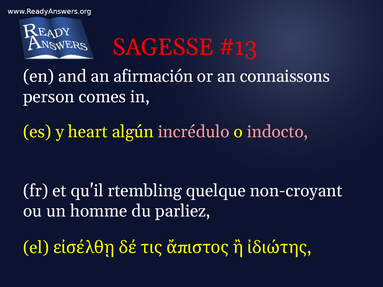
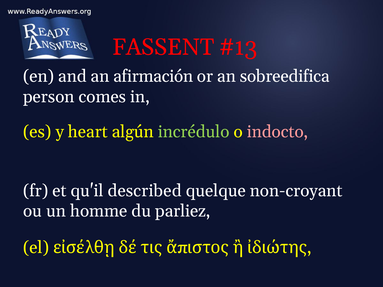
SAGESSE: SAGESSE -> FASSENT
connaissons: connaissons -> sobreedifica
incrédulo colour: pink -> light green
rtembling: rtembling -> described
